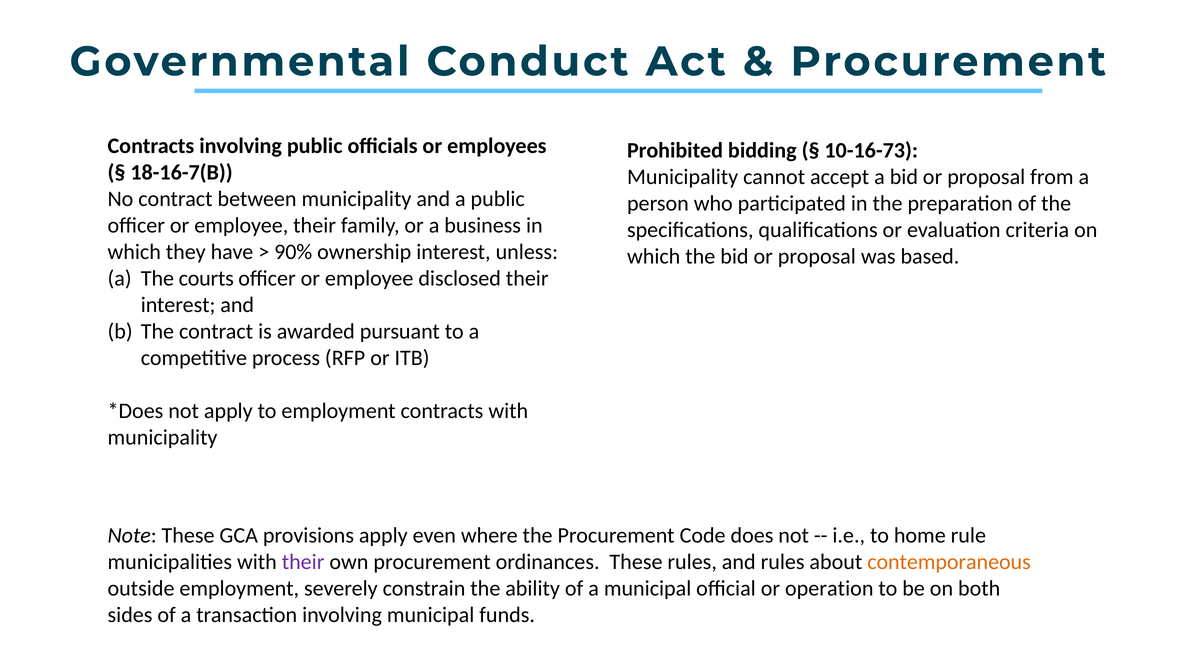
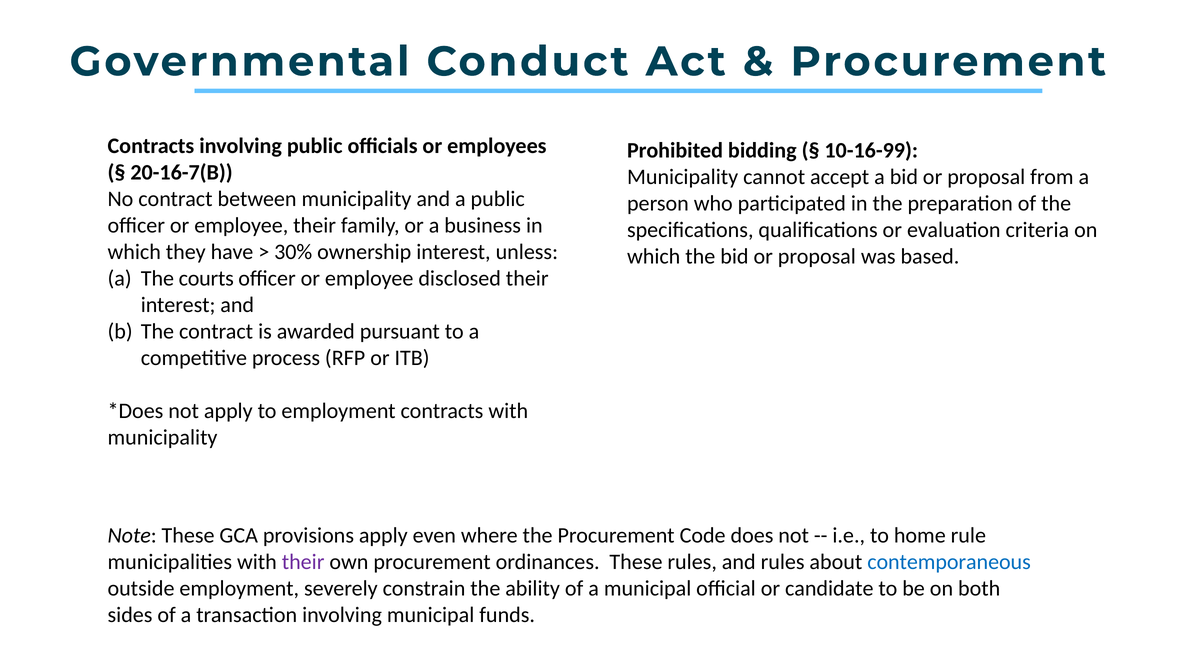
10-16-73: 10-16-73 -> 10-16-99
18-16-7(B: 18-16-7(B -> 20-16-7(B
90%: 90% -> 30%
contemporaneous colour: orange -> blue
operation: operation -> candidate
